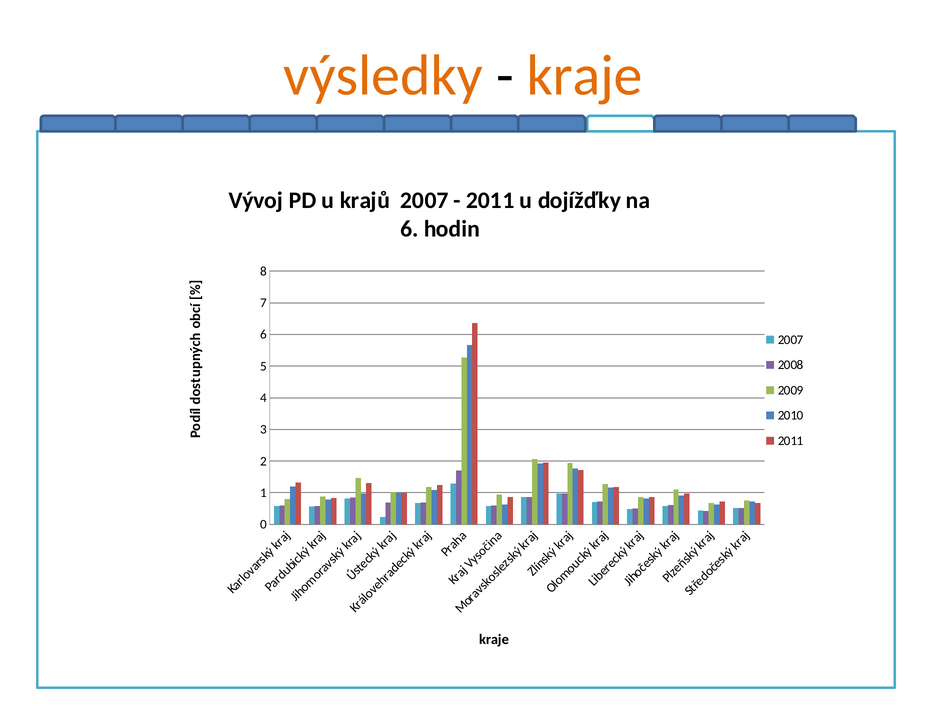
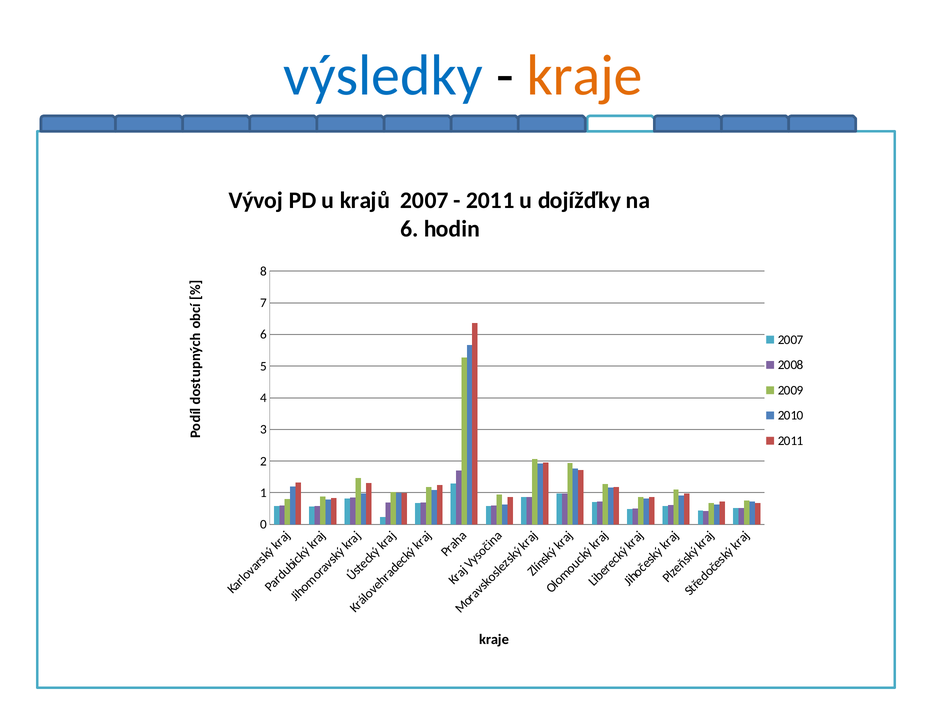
výsledky colour: orange -> blue
